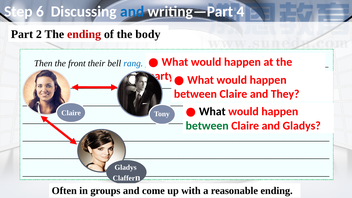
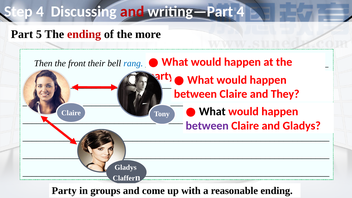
Step 6: 6 -> 4
and at (132, 12) colour: blue -> red
2: 2 -> 5
body: body -> more
between at (207, 126) colour: green -> purple
Often at (64, 191): Often -> Party
